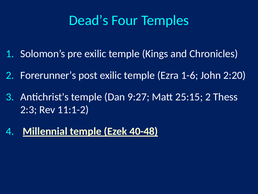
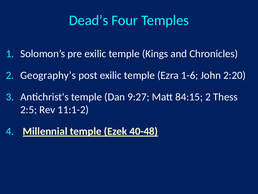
Forerunner’s: Forerunner’s -> Geography’s
25:15: 25:15 -> 84:15
2:3: 2:3 -> 2:5
